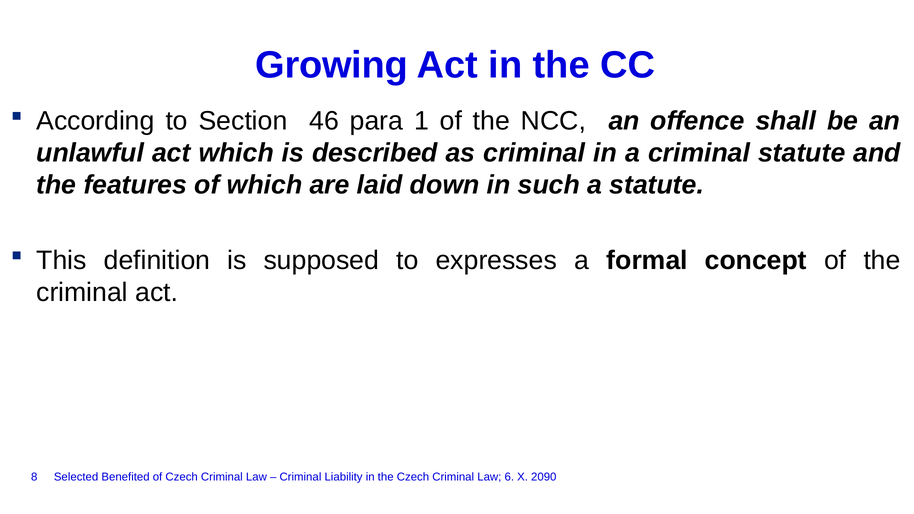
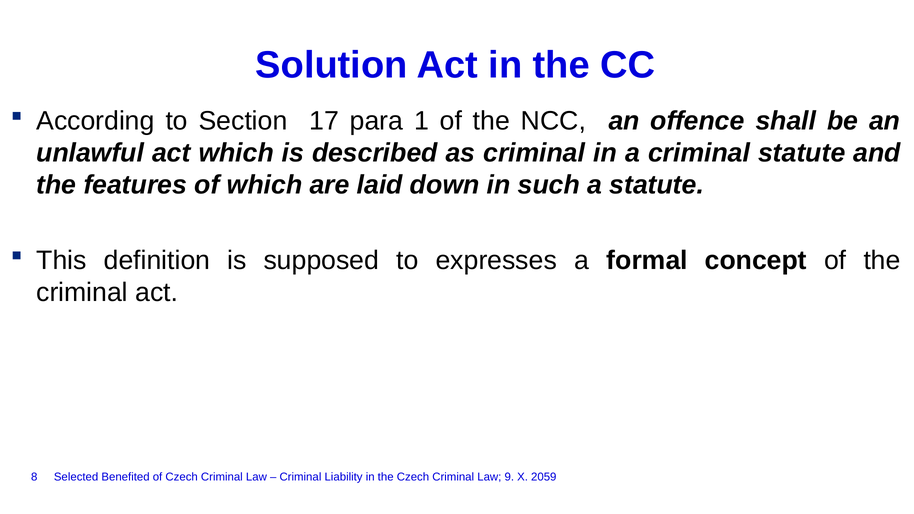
Growing: Growing -> Solution
46: 46 -> 17
6: 6 -> 9
2090: 2090 -> 2059
